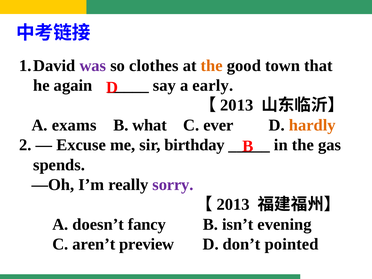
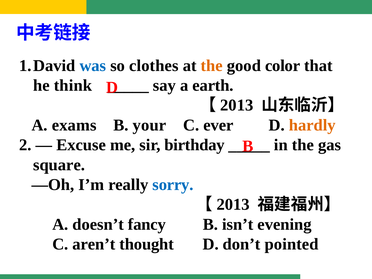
was colour: purple -> blue
town: town -> color
again: again -> think
early: early -> earth
what: what -> your
spends: spends -> square
sorry colour: purple -> blue
preview: preview -> thought
